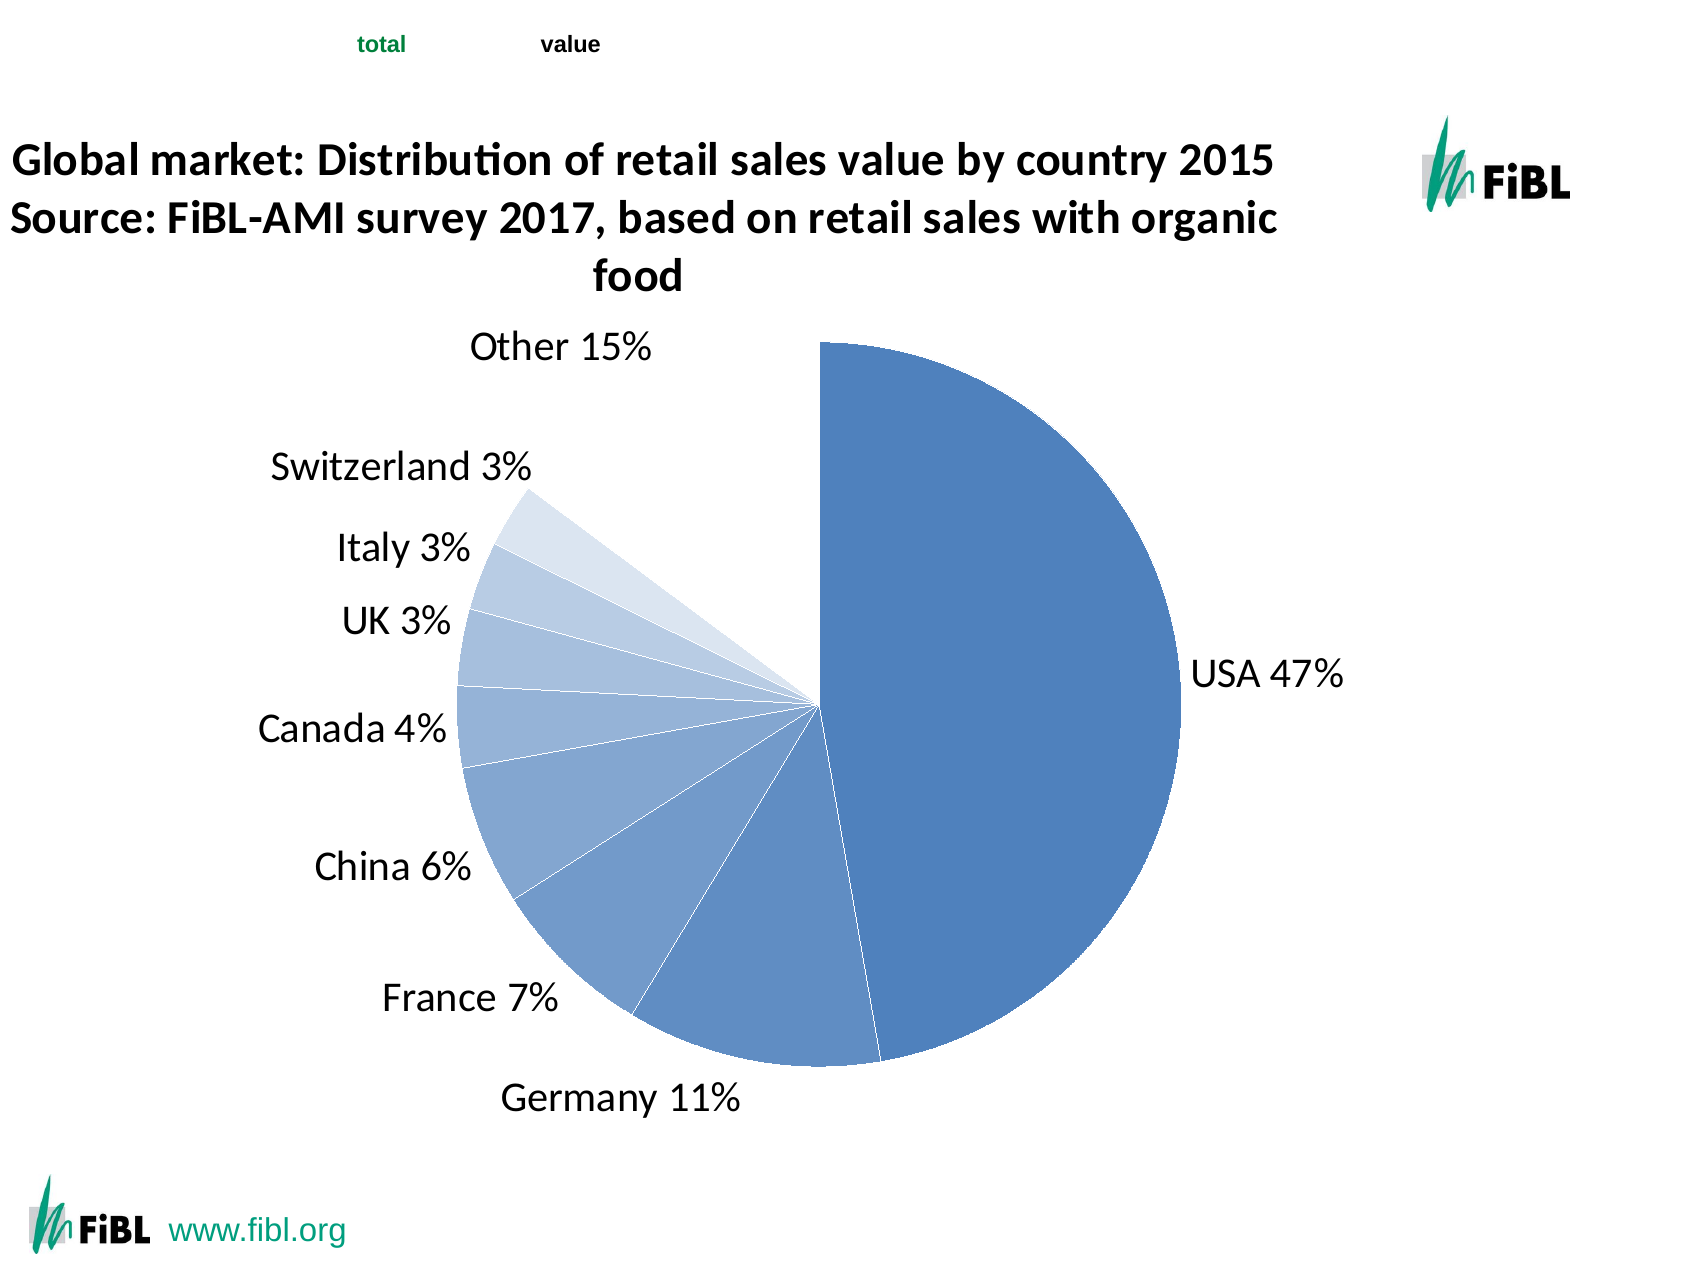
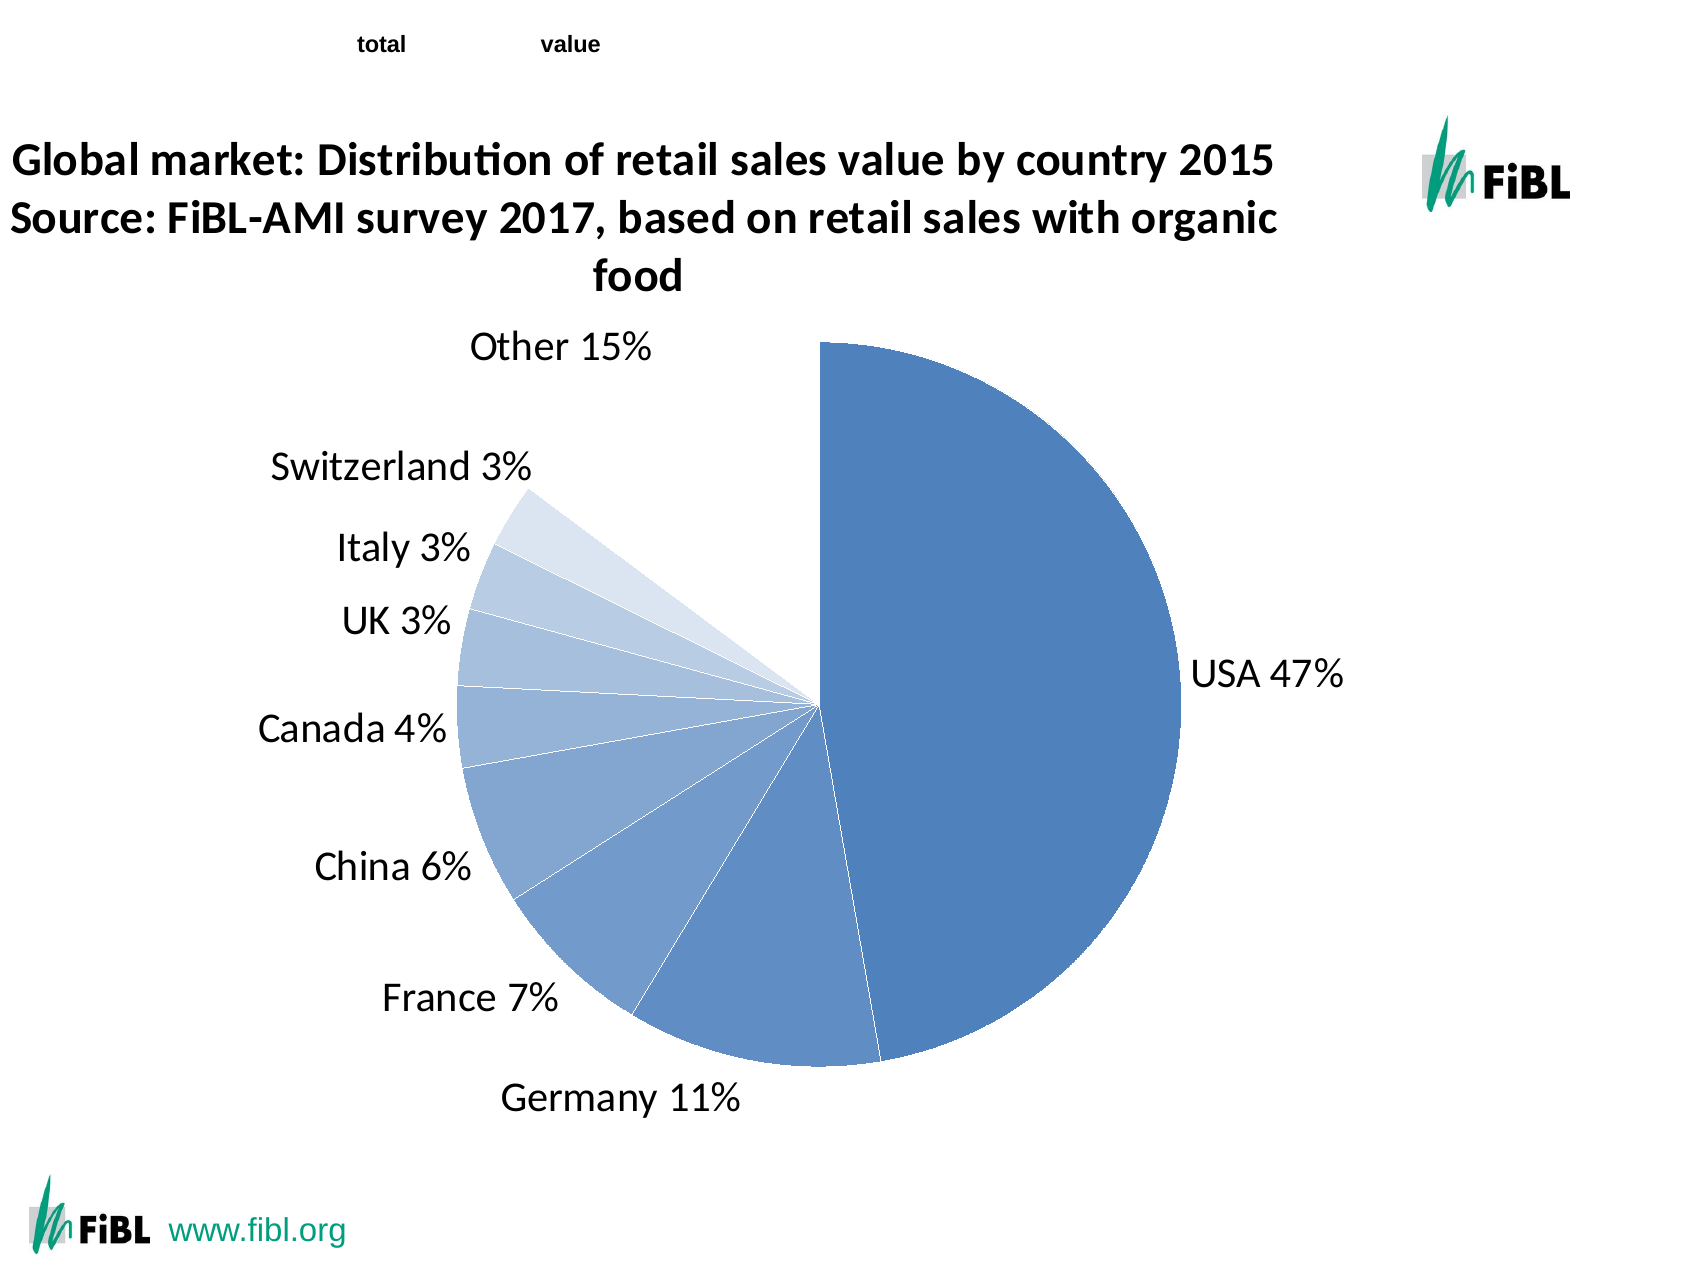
total colour: green -> black
